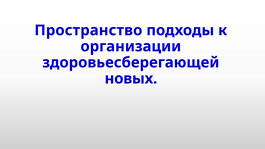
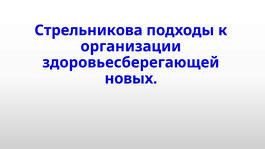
Пространство: Пространство -> Стрельникова
